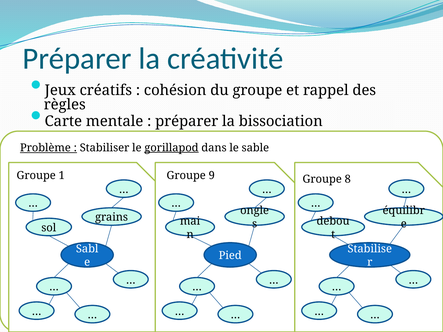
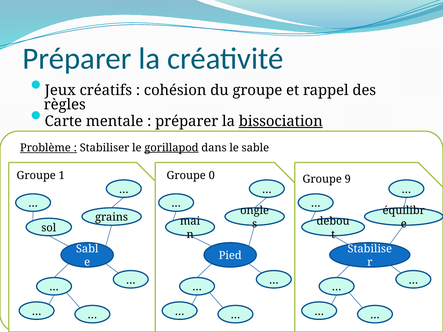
bissociation underline: none -> present
9: 9 -> 0
8: 8 -> 9
